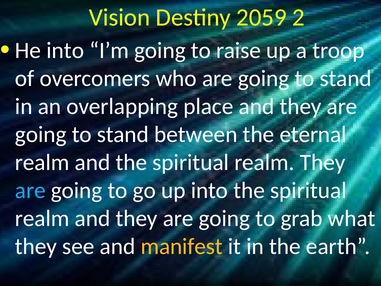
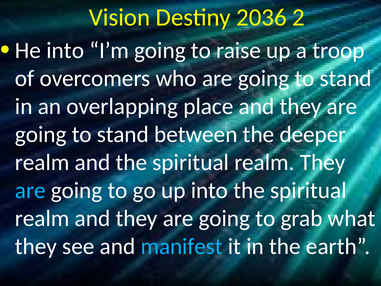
2059: 2059 -> 2036
eternal: eternal -> deeper
manifest colour: yellow -> light blue
